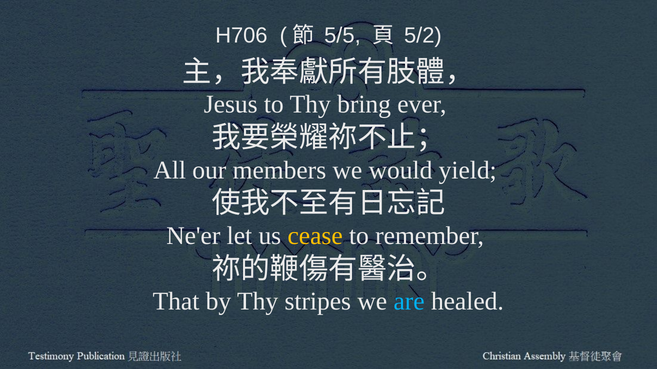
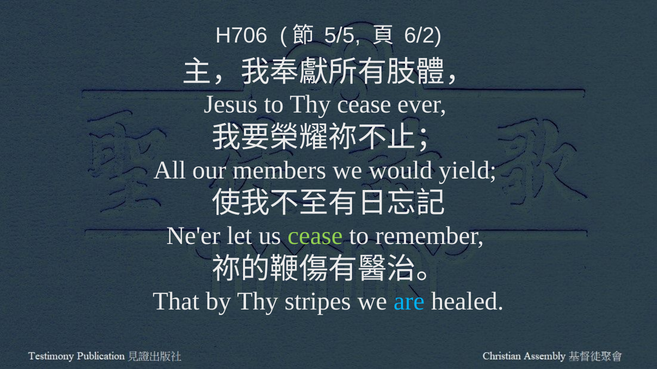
5/2: 5/2 -> 6/2
Thy bring: bring -> cease
cease at (315, 236) colour: yellow -> light green
